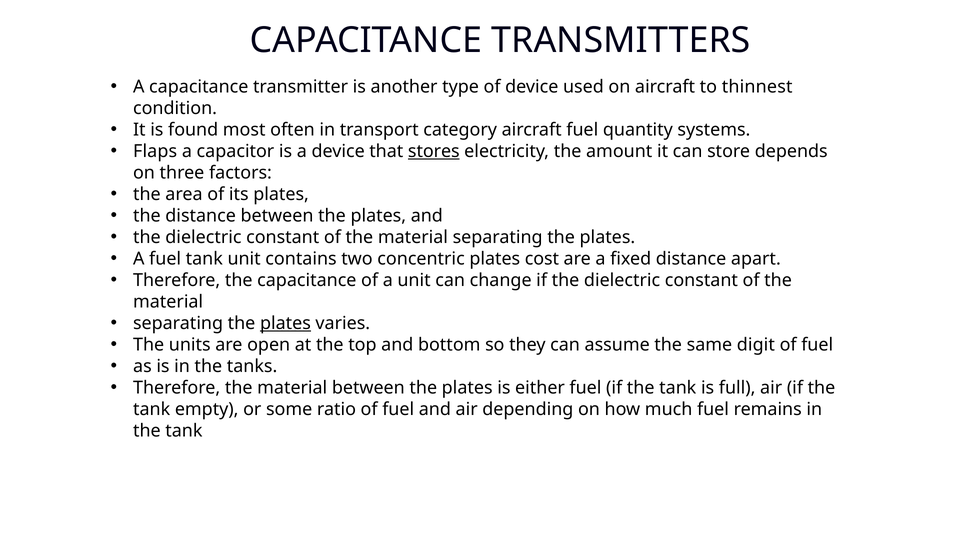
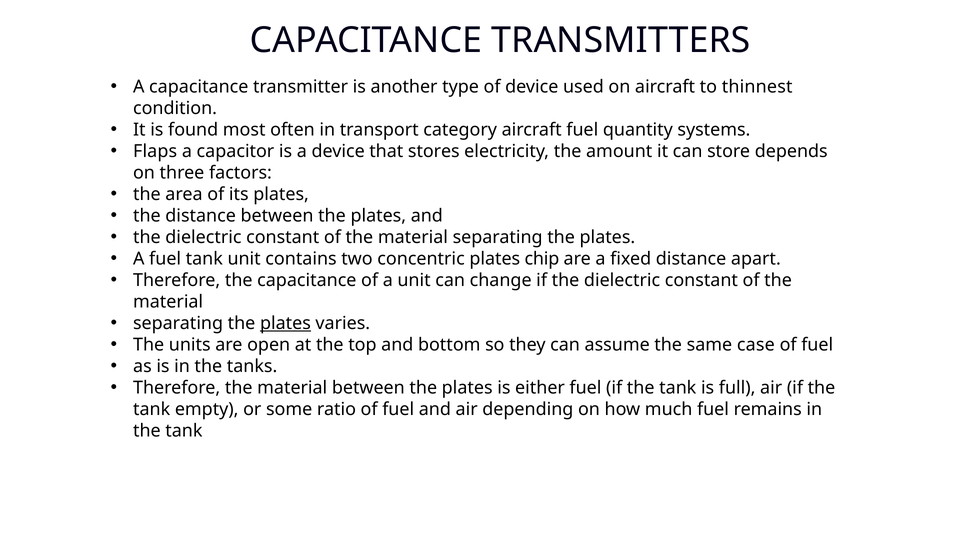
stores underline: present -> none
cost: cost -> chip
digit: digit -> case
